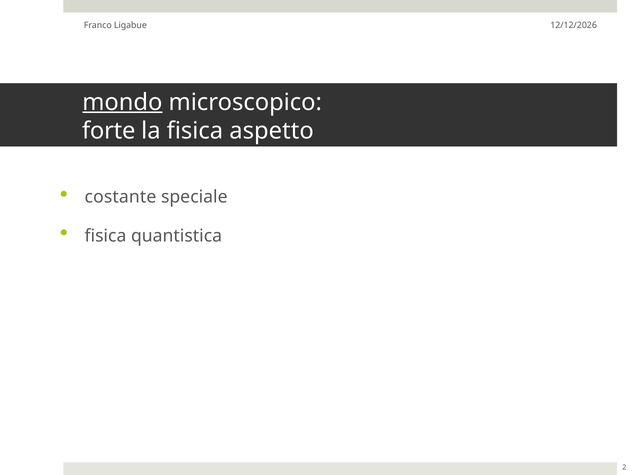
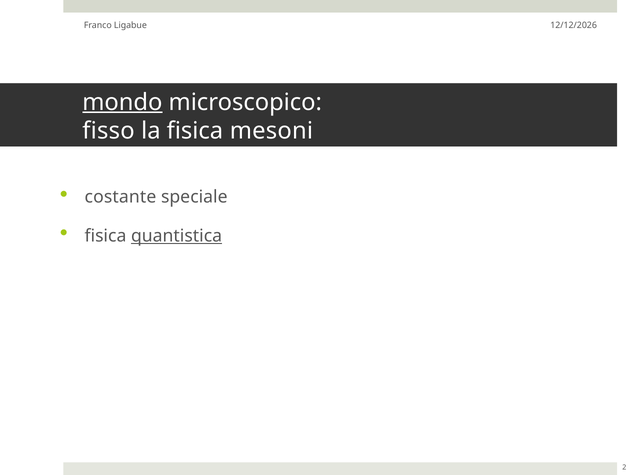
forte: forte -> fisso
aspetto: aspetto -> mesoni
quantistica underline: none -> present
